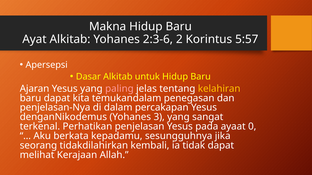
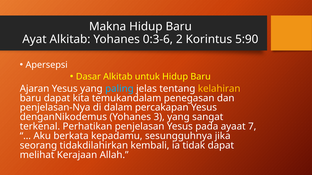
2:3-6: 2:3-6 -> 0:3-6
5:57: 5:57 -> 5:90
paling colour: pink -> light blue
0: 0 -> 7
